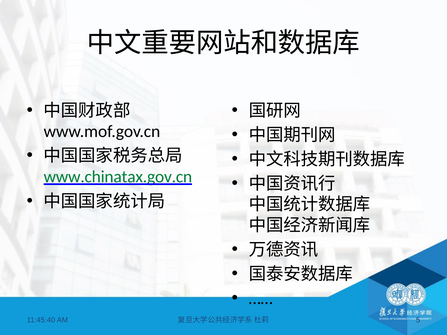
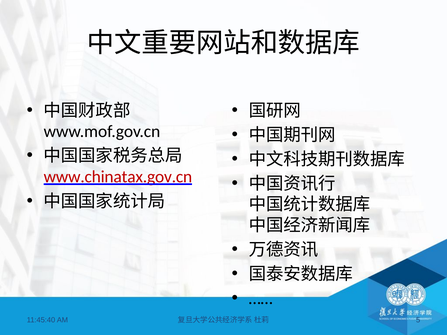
www.chinatax.gov.cn colour: green -> red
